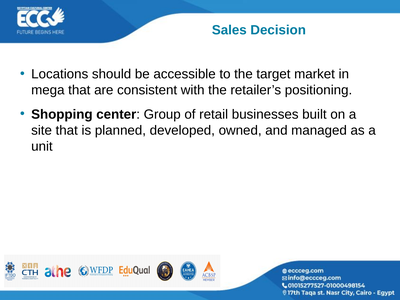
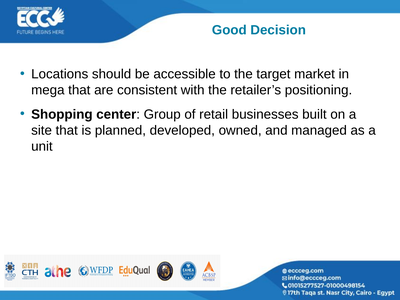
Sales: Sales -> Good
